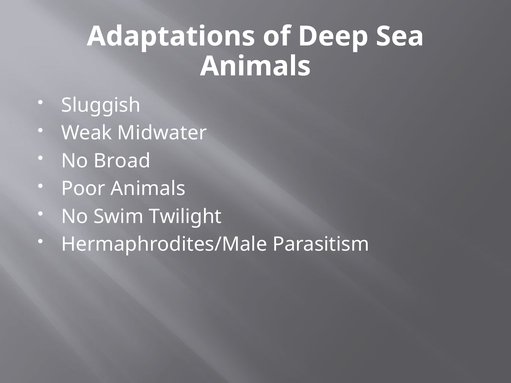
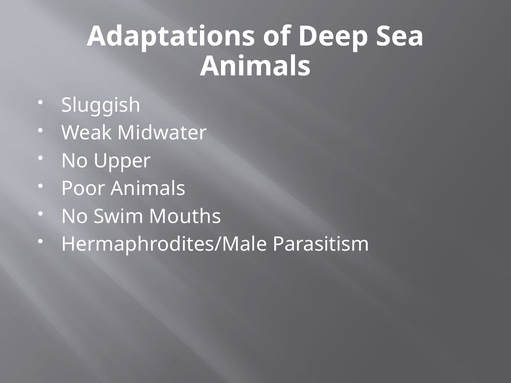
Broad: Broad -> Upper
Twilight: Twilight -> Mouths
